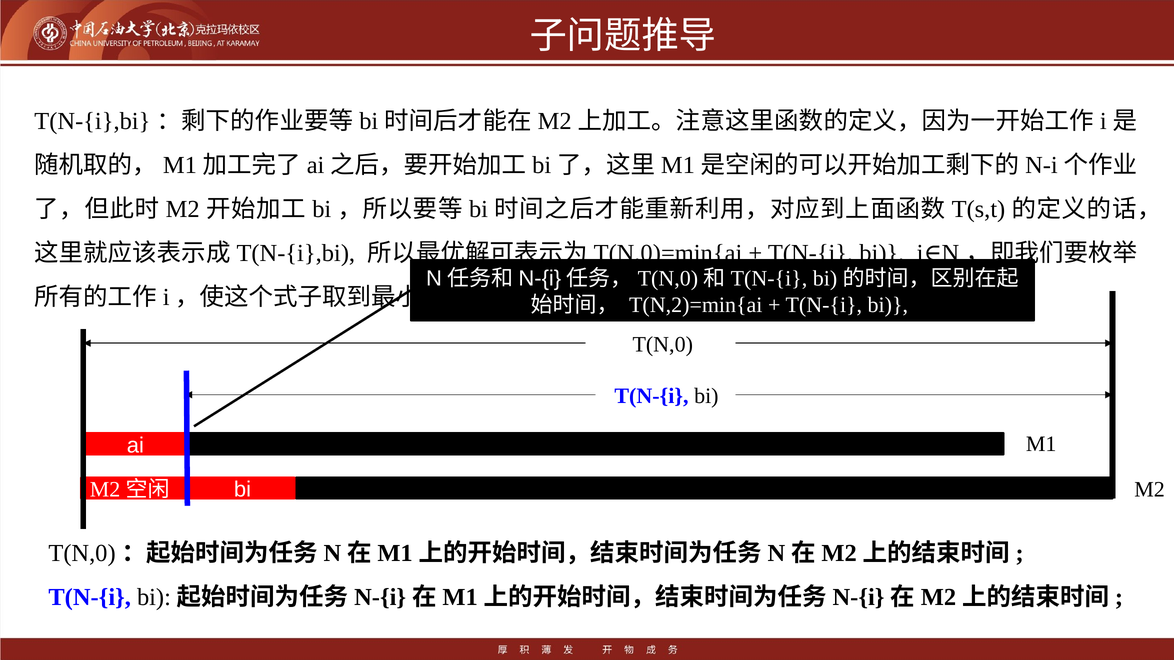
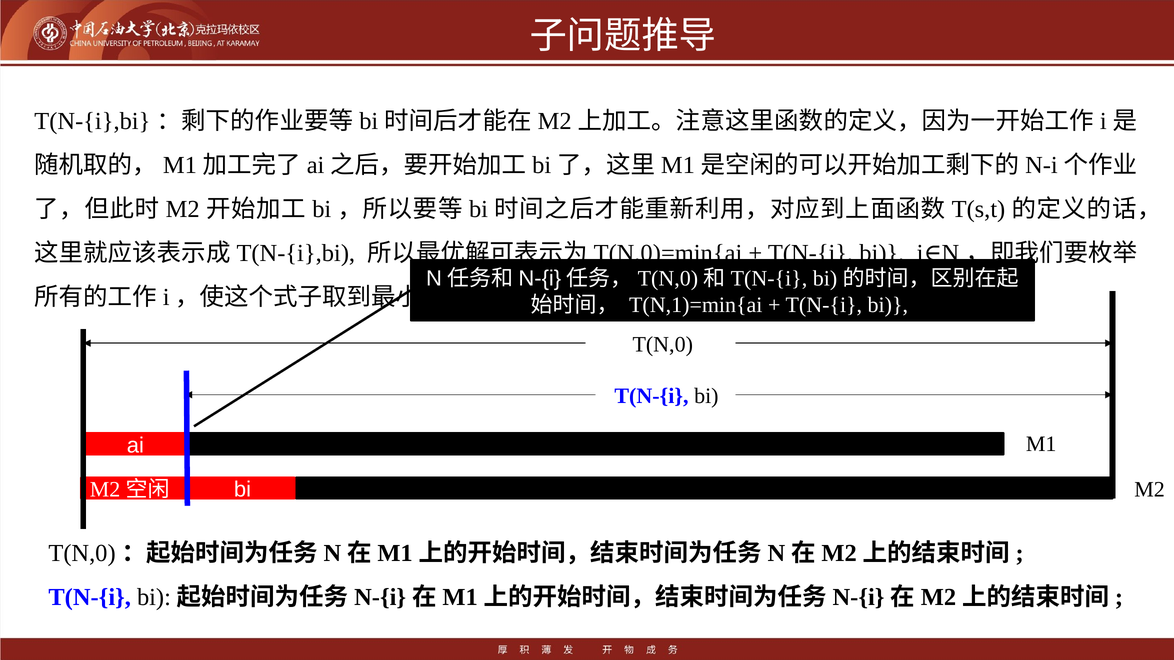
T(N,2)=min{ai: T(N,2)=min{ai -> T(N,1)=min{ai
